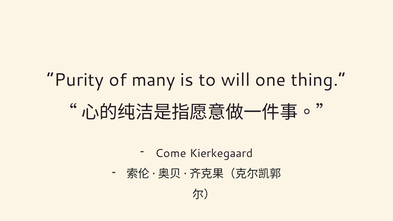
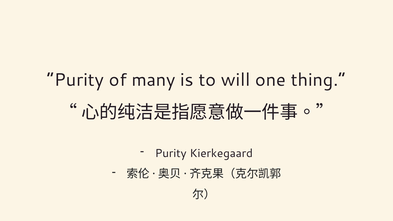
Come at (171, 153): Come -> Purity
